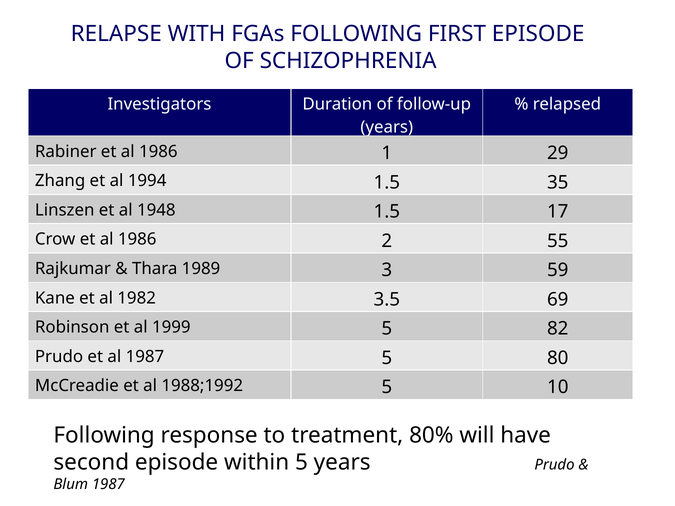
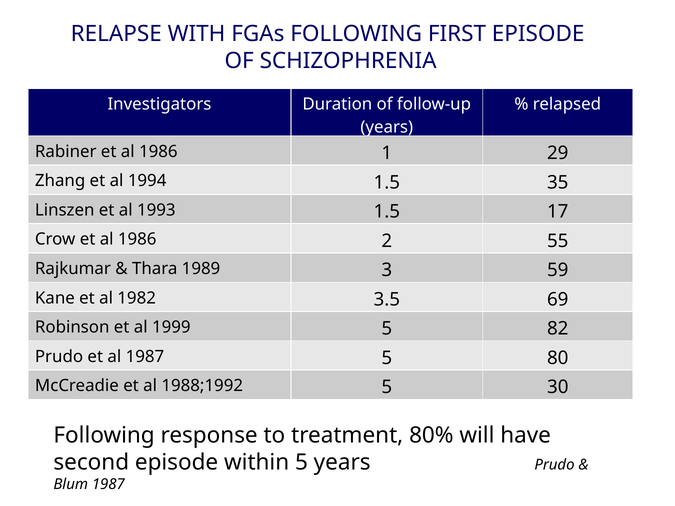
1948: 1948 -> 1993
10: 10 -> 30
